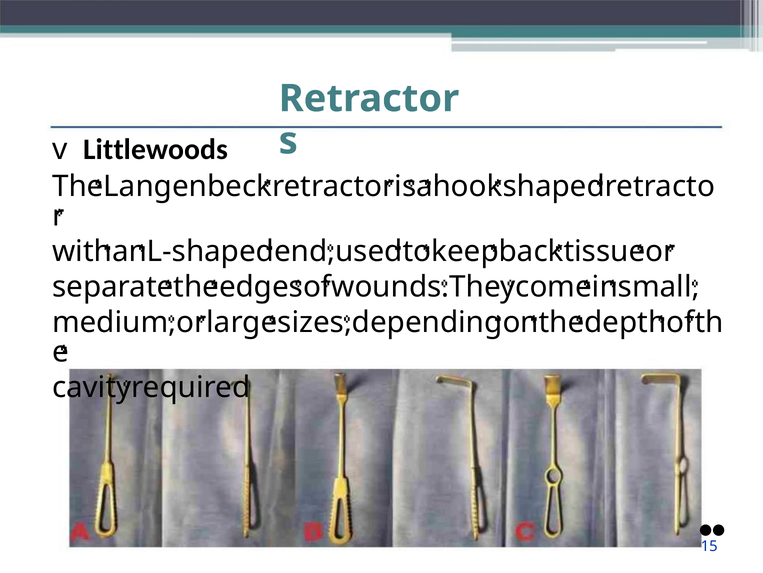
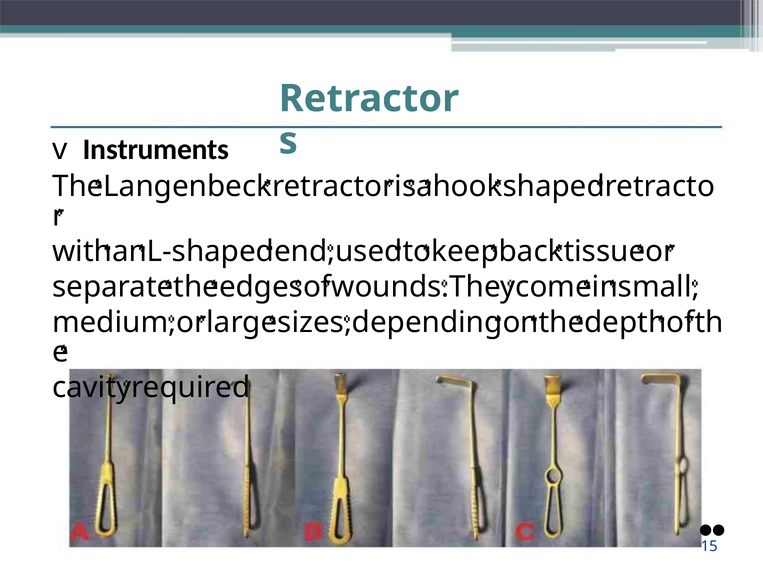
Littlewoods: Littlewoods -> Instruments
